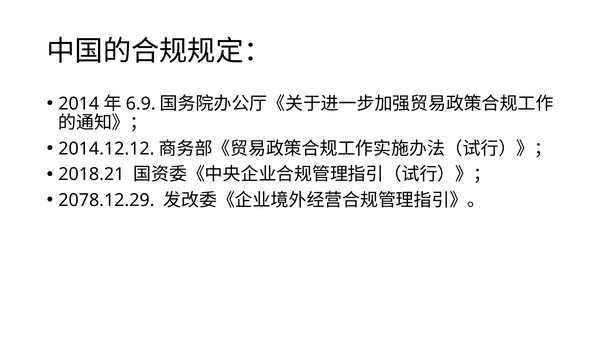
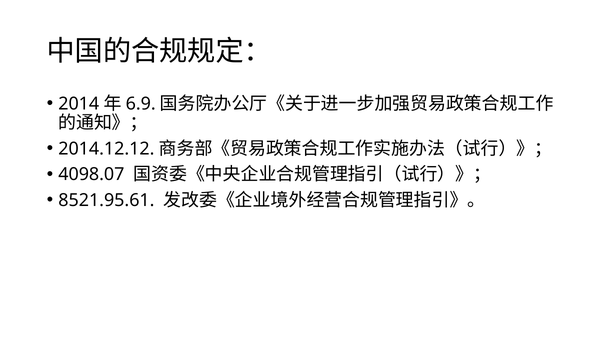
2018.21: 2018.21 -> 4098.07
2078.12.29: 2078.12.29 -> 8521.95.61
